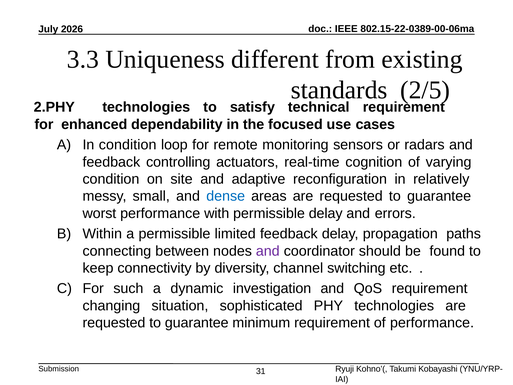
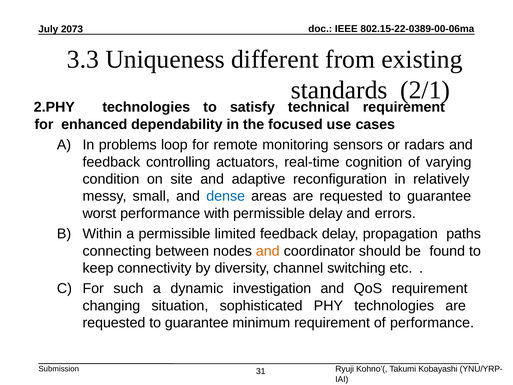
2026: 2026 -> 2073
2/5: 2/5 -> 2/1
In condition: condition -> problems
and at (268, 251) colour: purple -> orange
